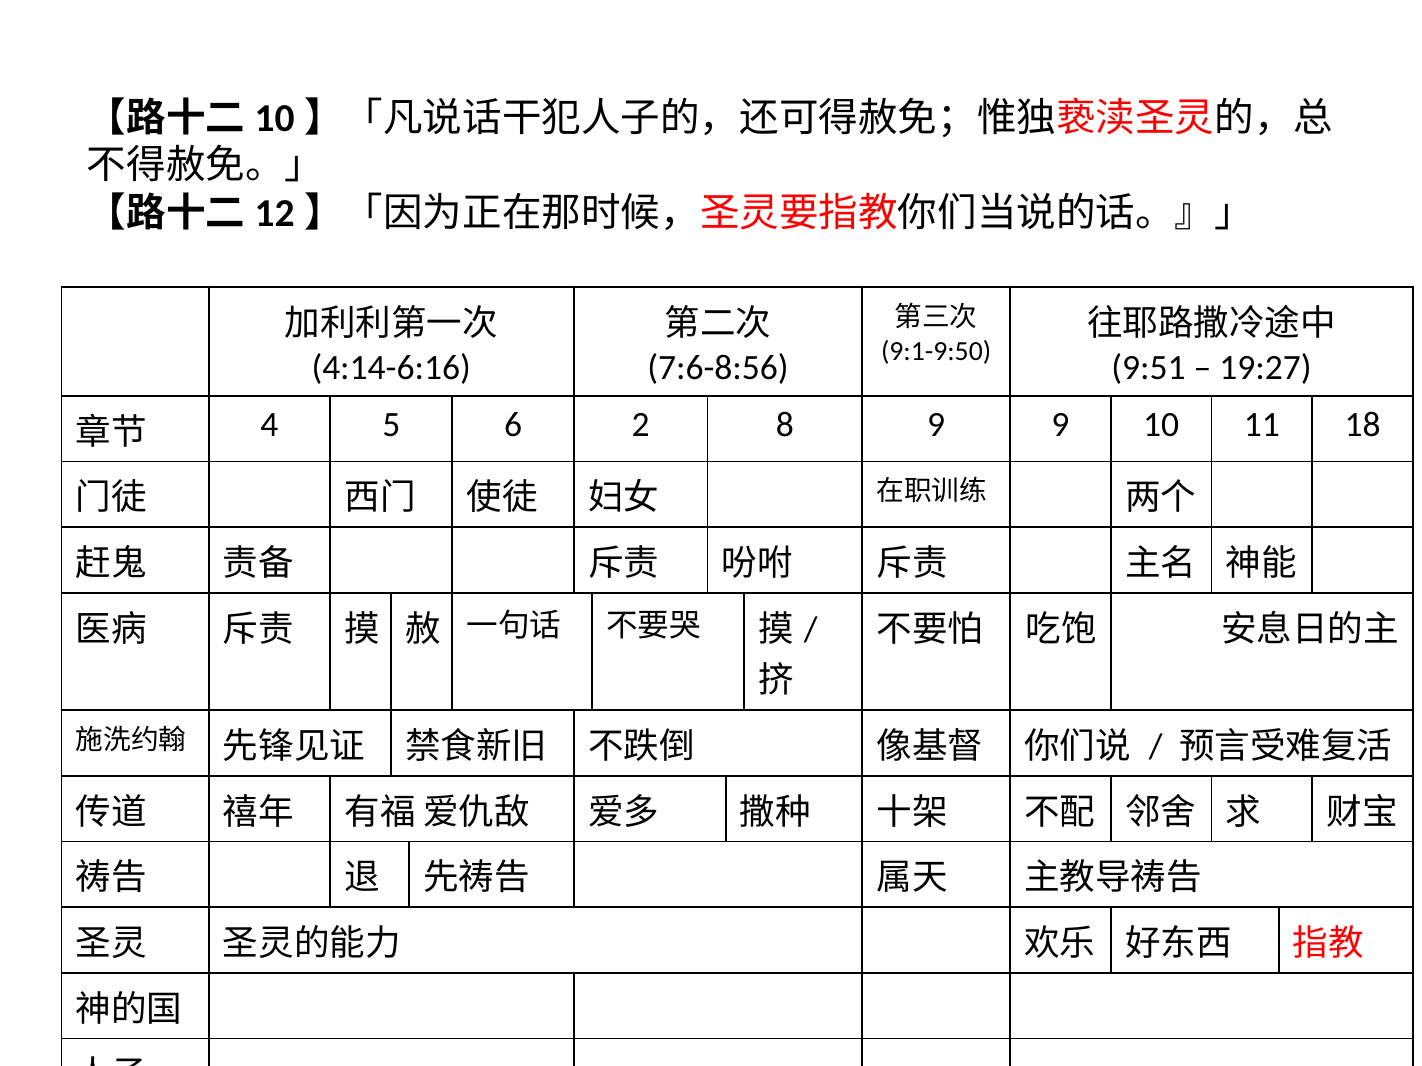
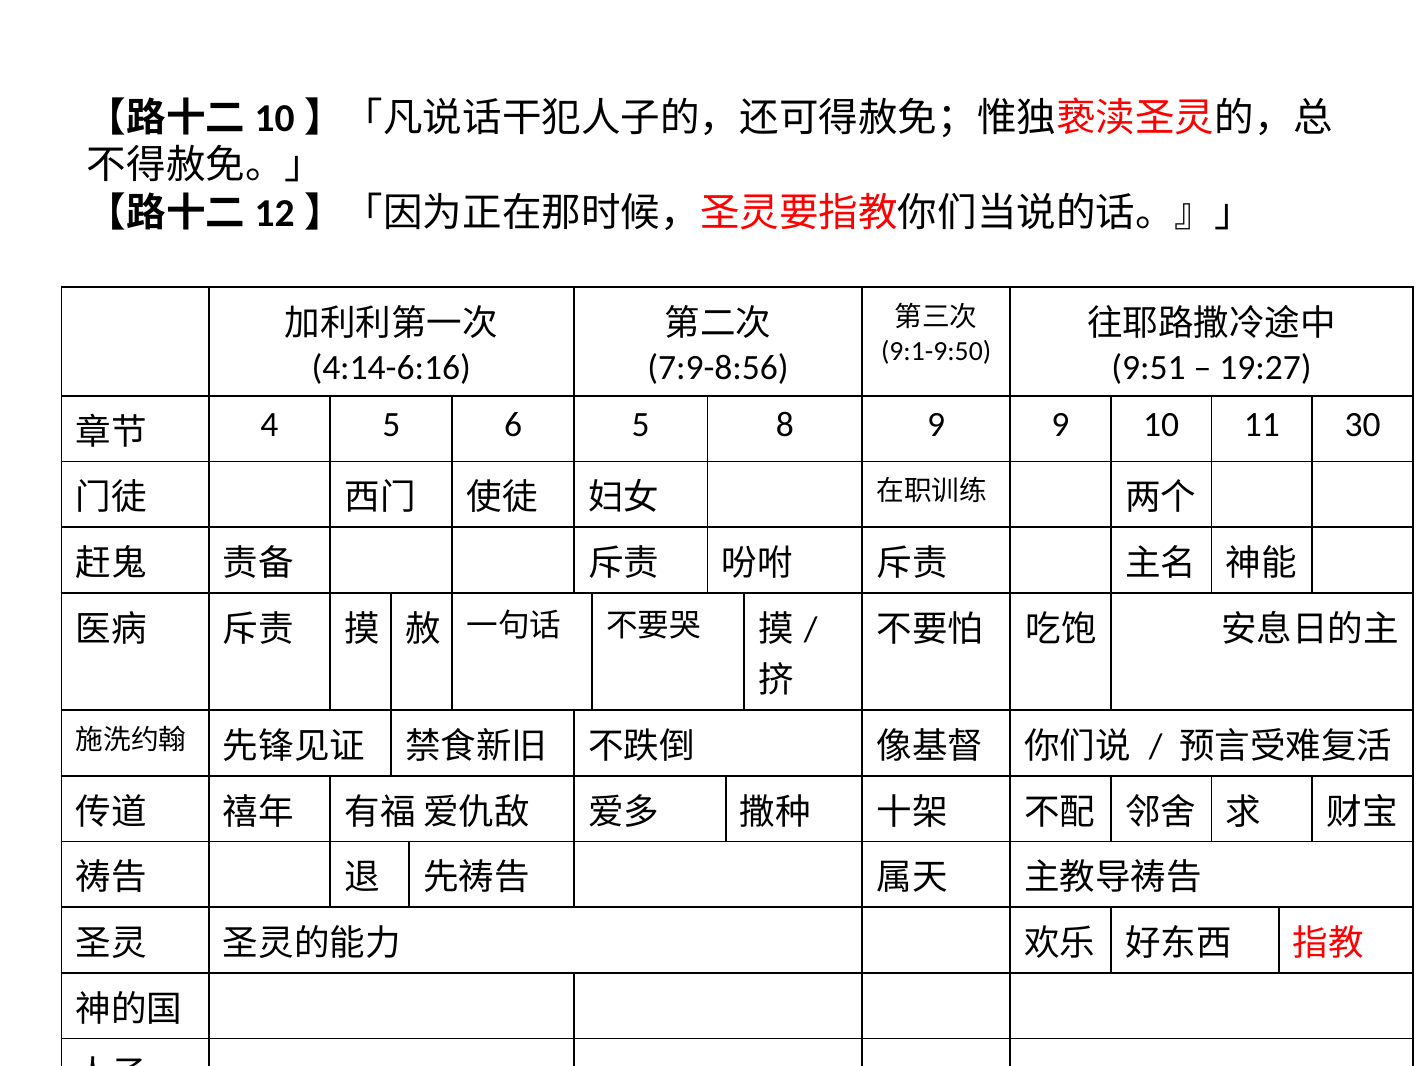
7:6-8:56: 7:6-8:56 -> 7:9-8:56
6 2: 2 -> 5
18: 18 -> 30
